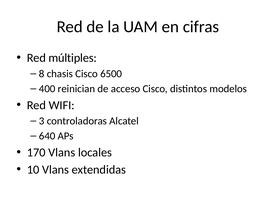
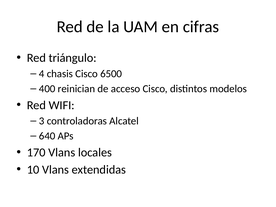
múltiples: múltiples -> triángulo
8: 8 -> 4
